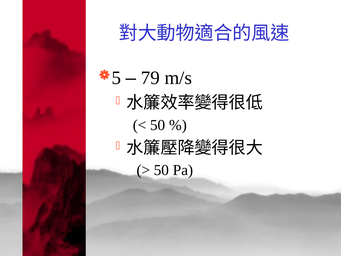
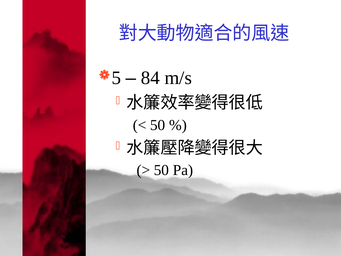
79: 79 -> 84
